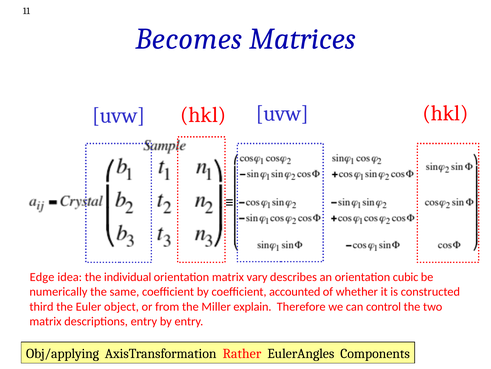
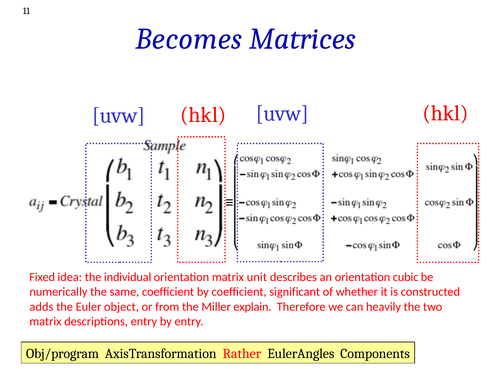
Edge: Edge -> Fixed
vary: vary -> unit
accounted: accounted -> significant
third: third -> adds
control: control -> heavily
Obj/applying: Obj/applying -> Obj/program
